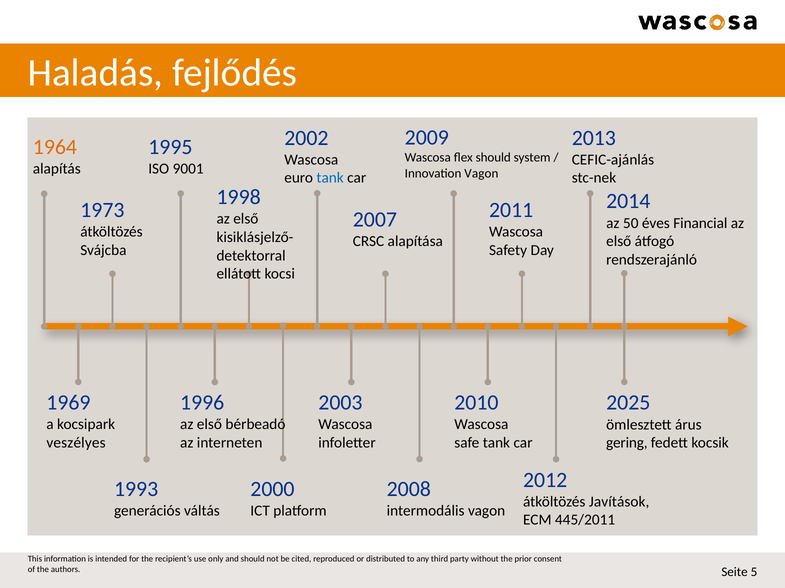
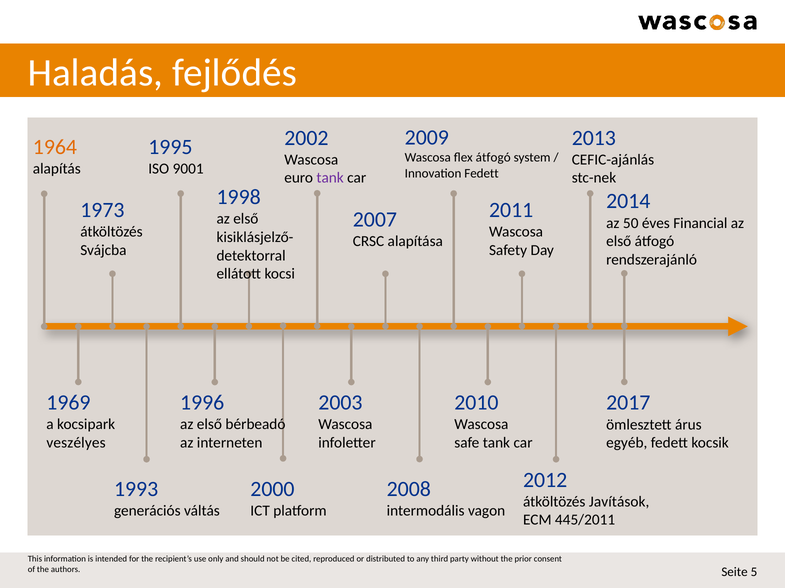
flex should: should -> átfogó
Innovation Vagon: Vagon -> Fedett
tank at (330, 178) colour: blue -> purple
2025: 2025 -> 2017
gering: gering -> egyéb
